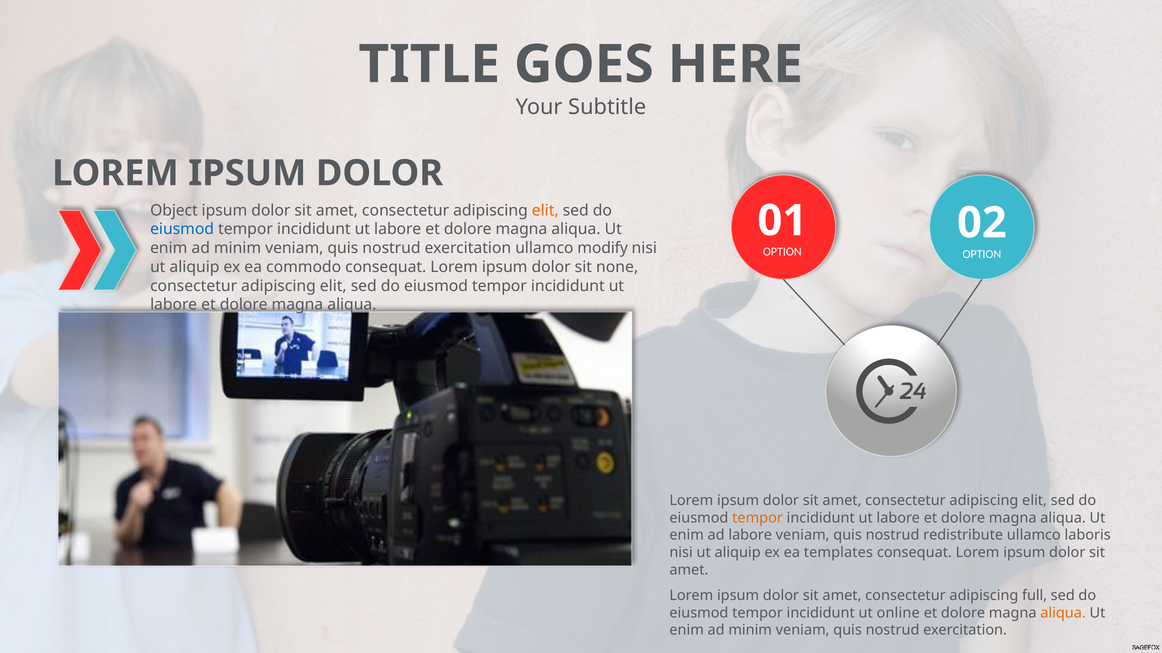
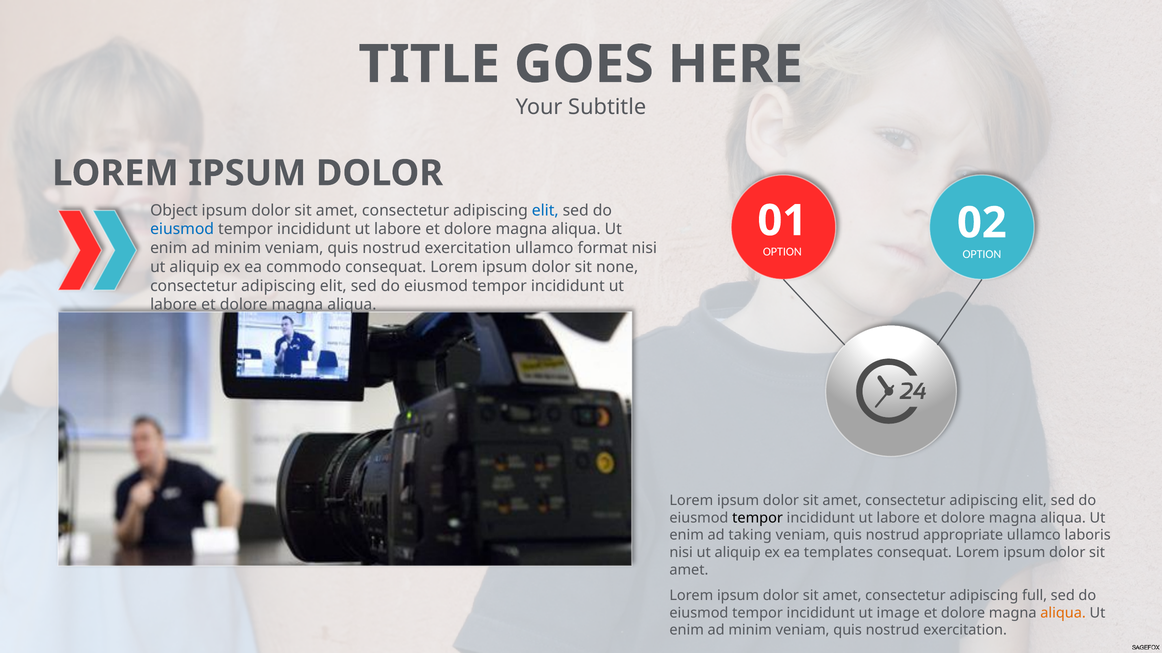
elit at (545, 211) colour: orange -> blue
modify: modify -> format
tempor at (758, 518) colour: orange -> black
ad labore: labore -> taking
redistribute: redistribute -> appropriate
online: online -> image
